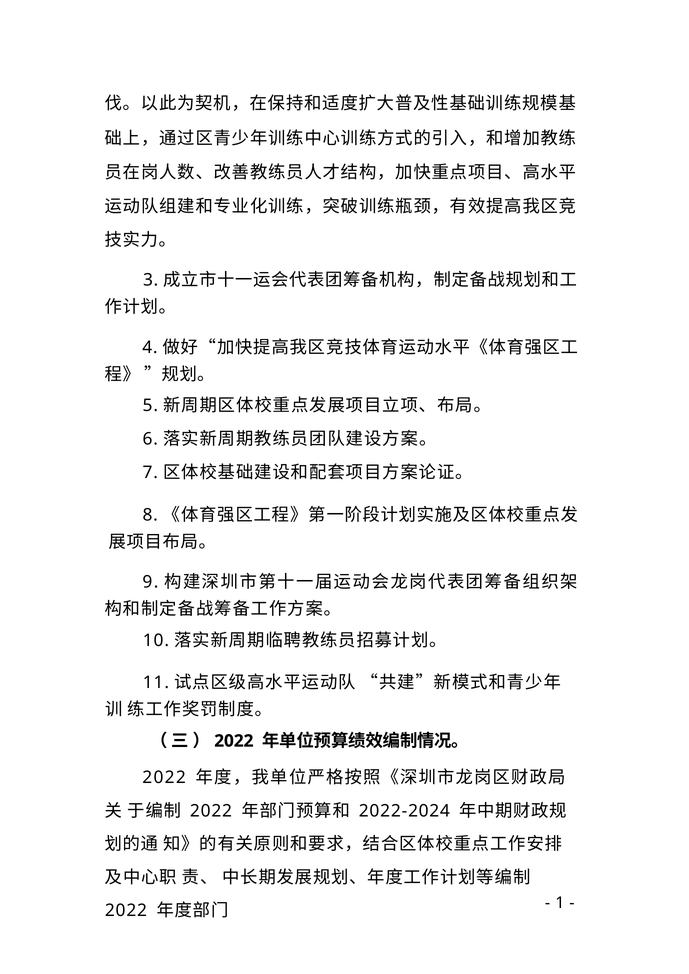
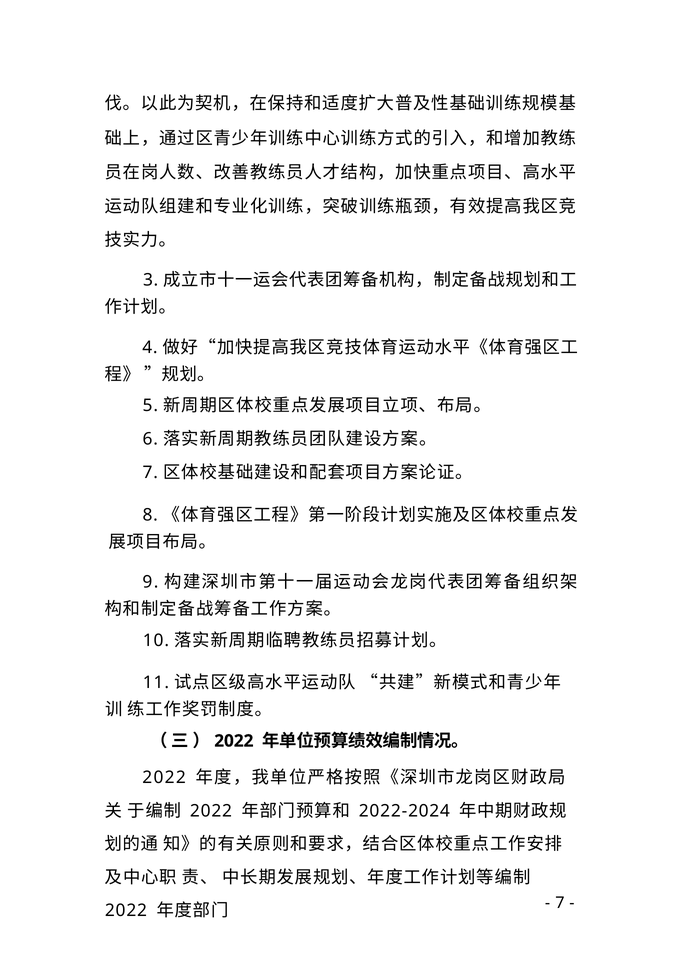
1 at (560, 903): 1 -> 7
